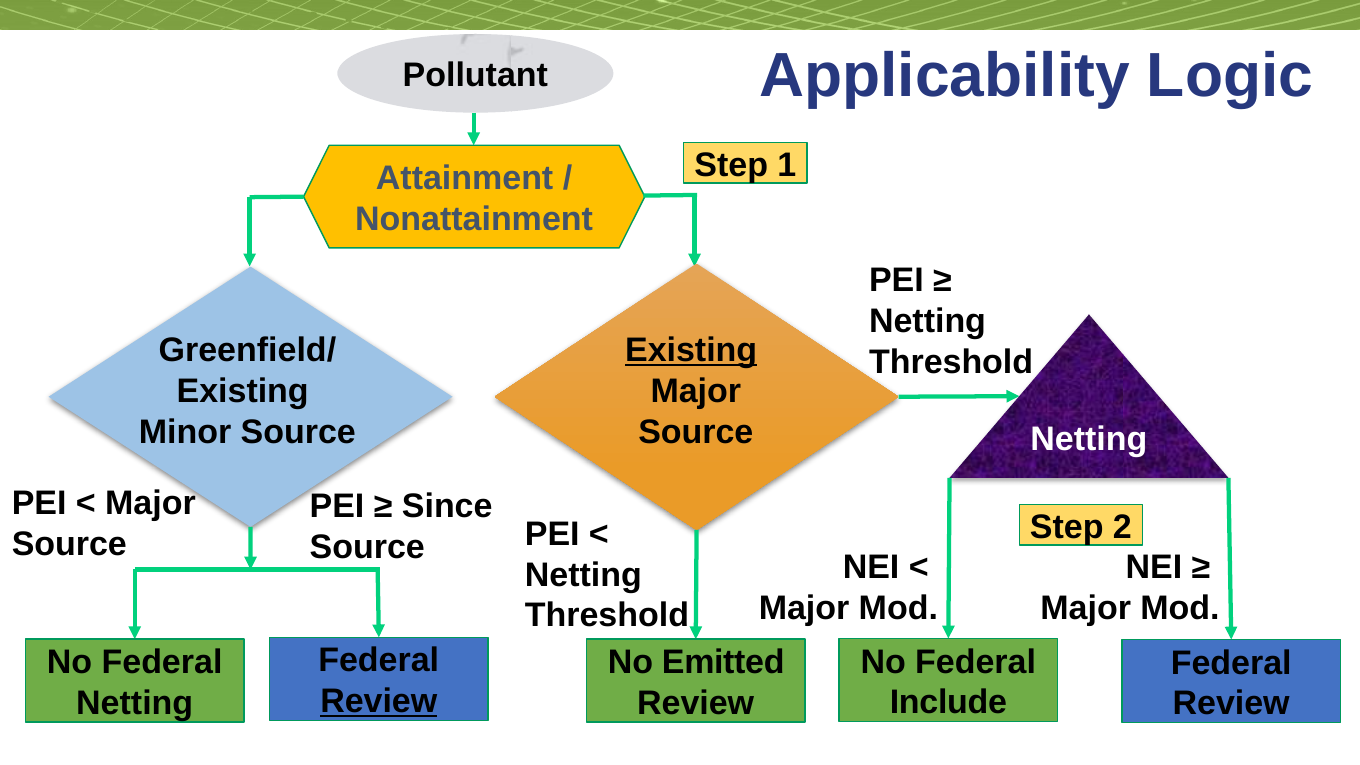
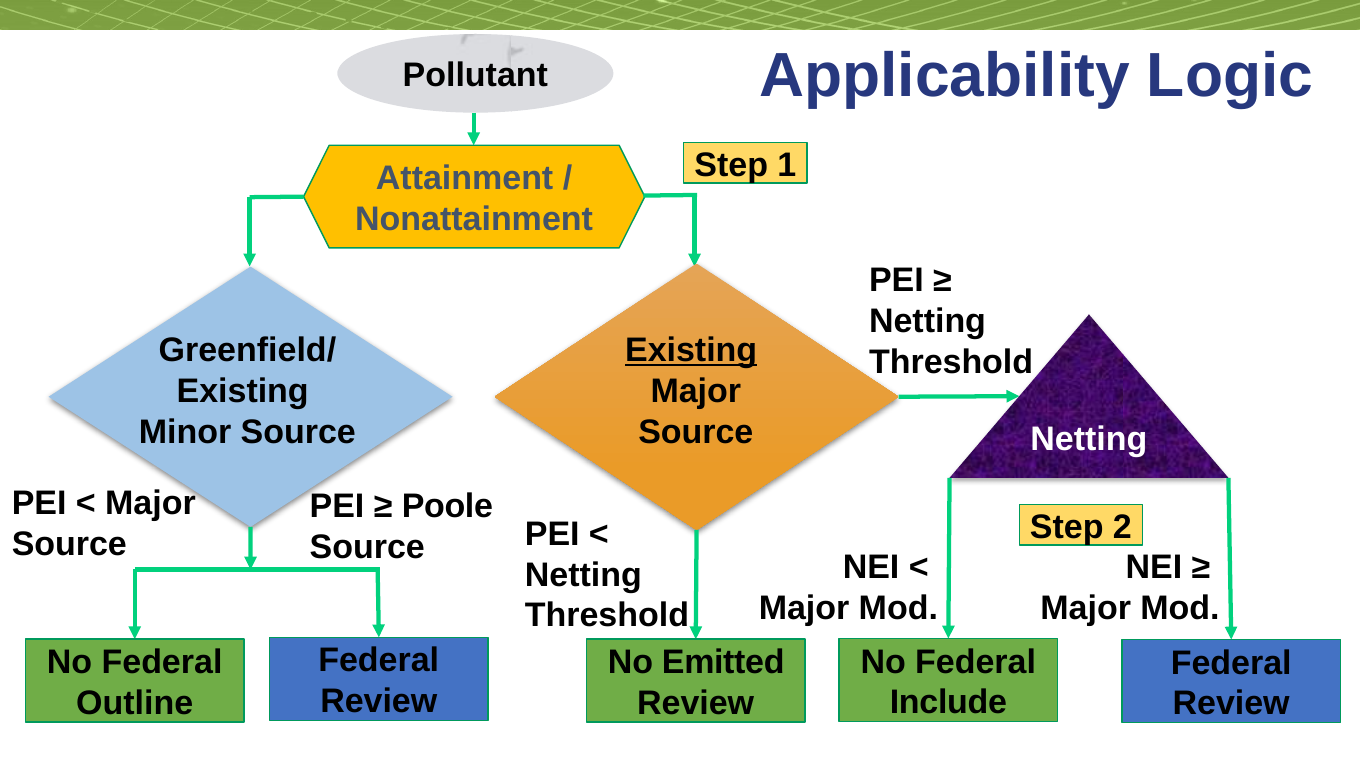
Since: Since -> Poole
Review at (379, 702) underline: present -> none
Netting at (135, 703): Netting -> Outline
